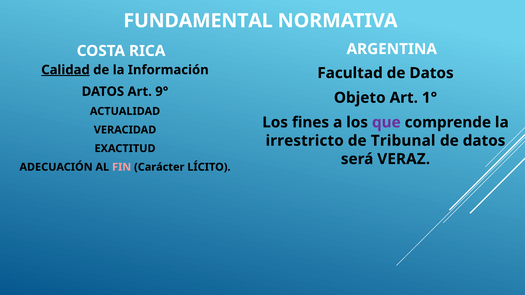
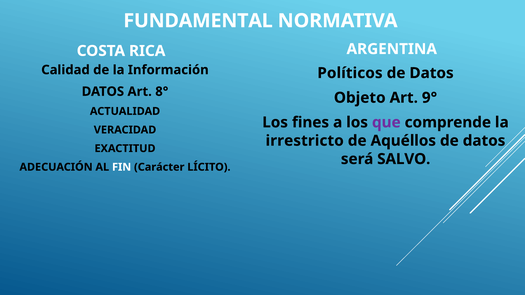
Calidad underline: present -> none
Facultad: Facultad -> Políticos
9°: 9° -> 8°
1°: 1° -> 9°
Tribunal: Tribunal -> Aquéllos
VERAZ: VERAZ -> SALVO
FIN colour: pink -> white
